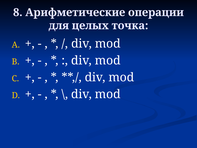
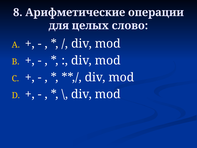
точка: точка -> слово
